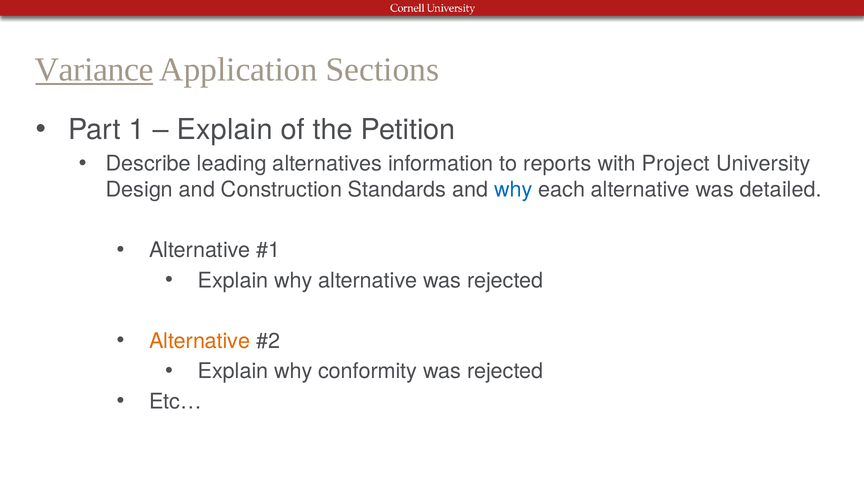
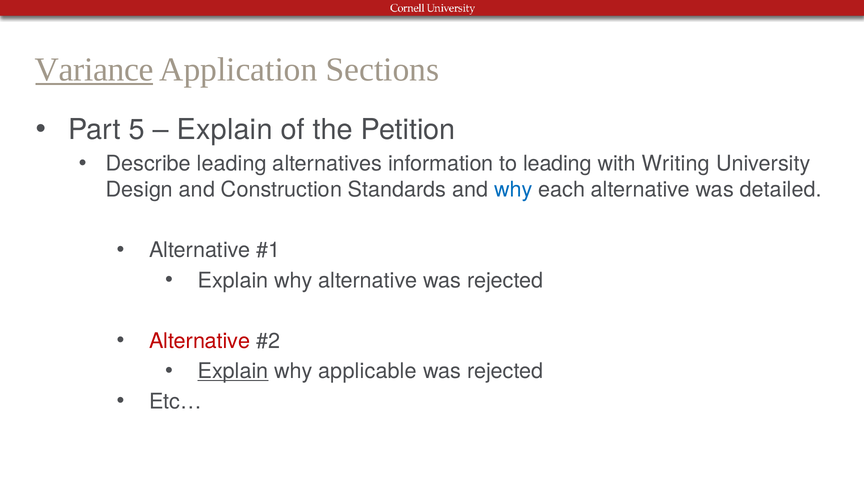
1: 1 -> 5
to reports: reports -> leading
Project: Project -> Writing
Alternative at (200, 341) colour: orange -> red
Explain at (233, 371) underline: none -> present
conformity: conformity -> applicable
